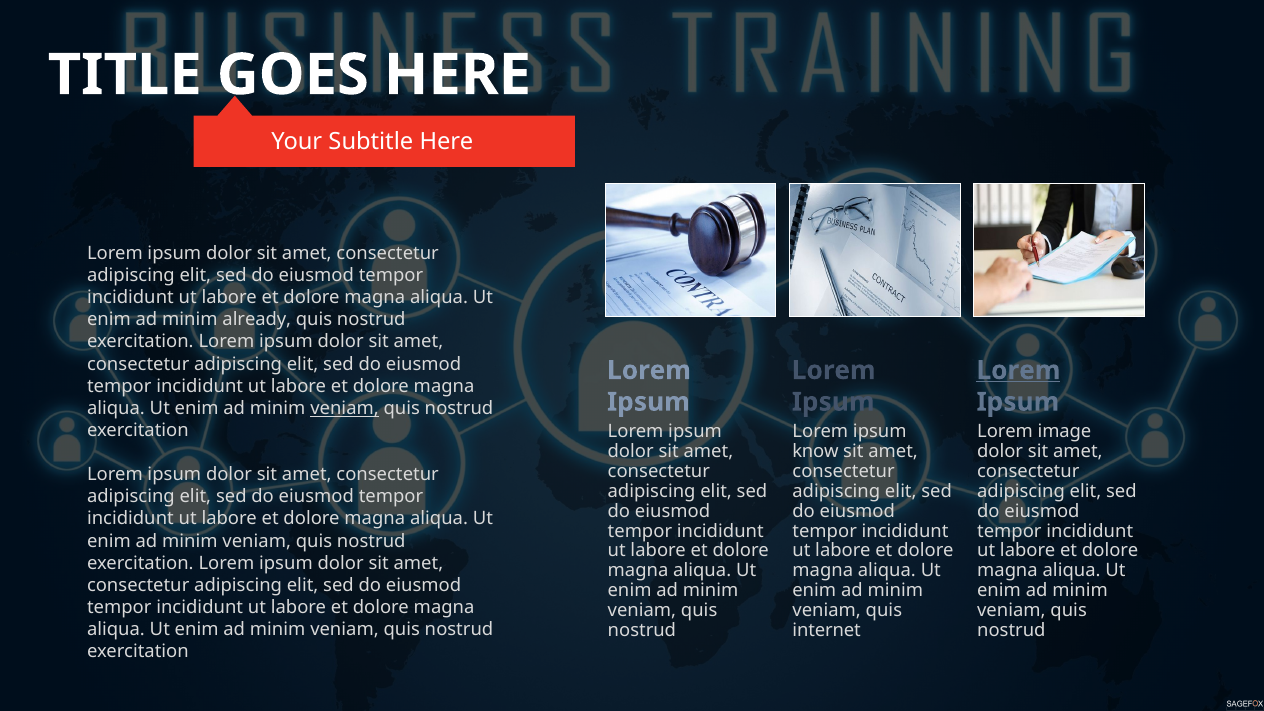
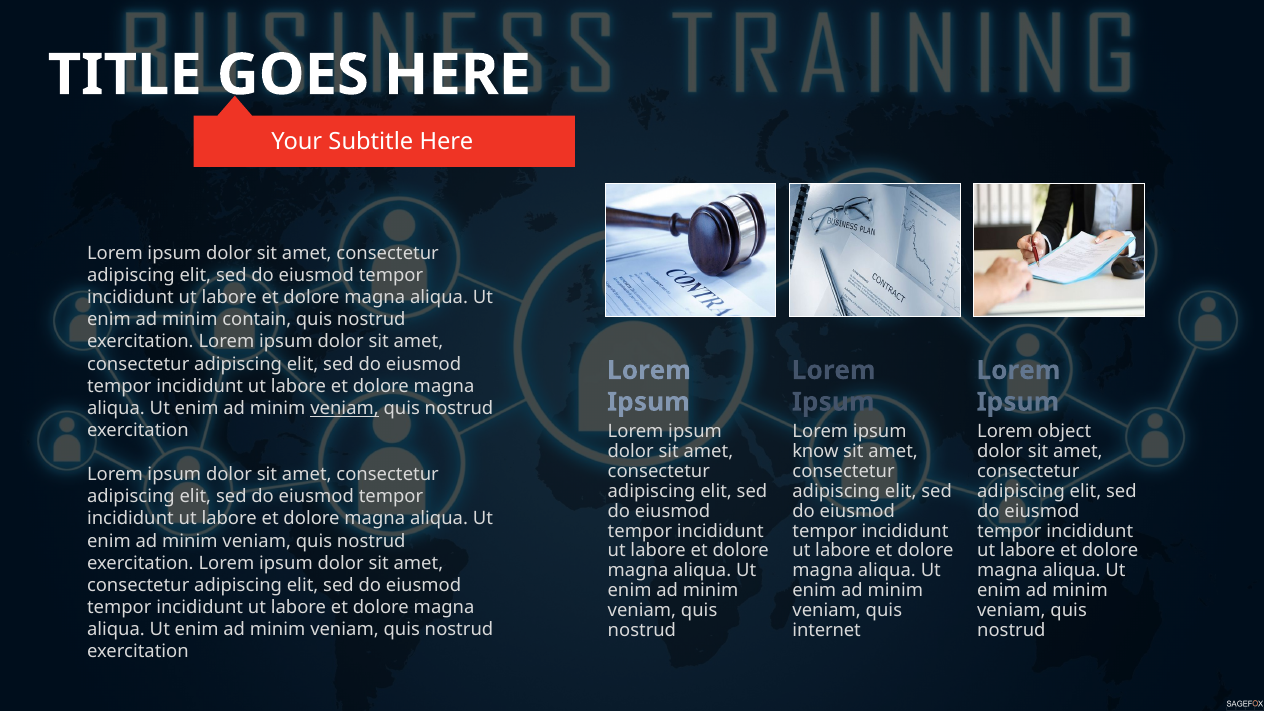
already: already -> contain
Lorem at (1018, 370) underline: present -> none
image: image -> object
